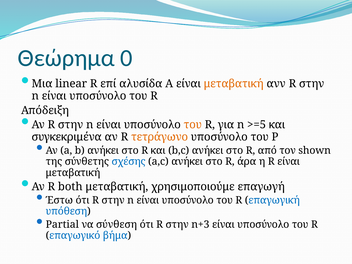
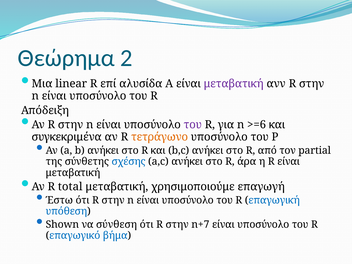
0: 0 -> 2
μεταβατική at (234, 84) colour: orange -> purple
του at (193, 125) colour: orange -> purple
>=5: >=5 -> >=6
shown: shown -> partial
both: both -> total
Partial: Partial -> Shown
n+3: n+3 -> n+7
